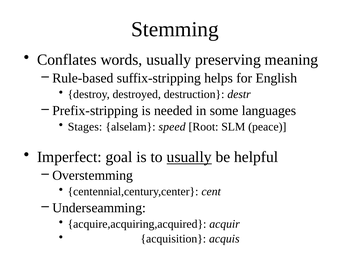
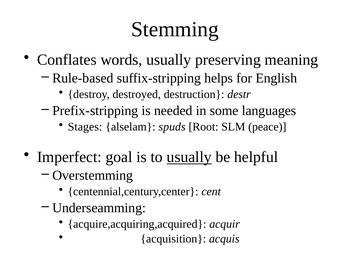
speed: speed -> spuds
